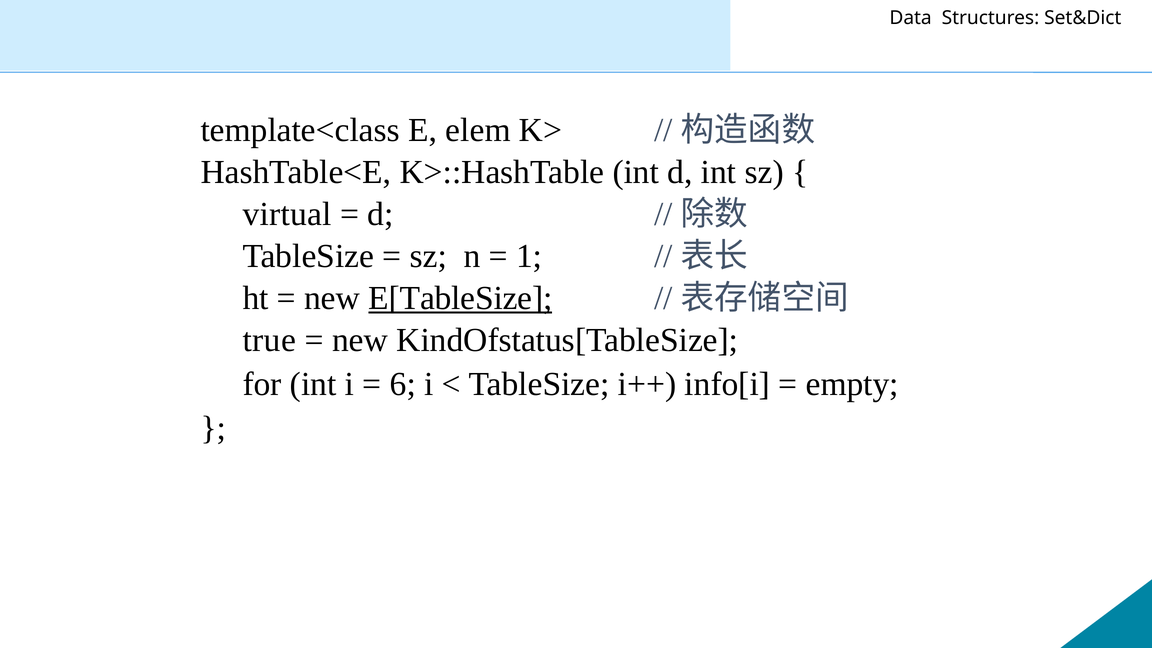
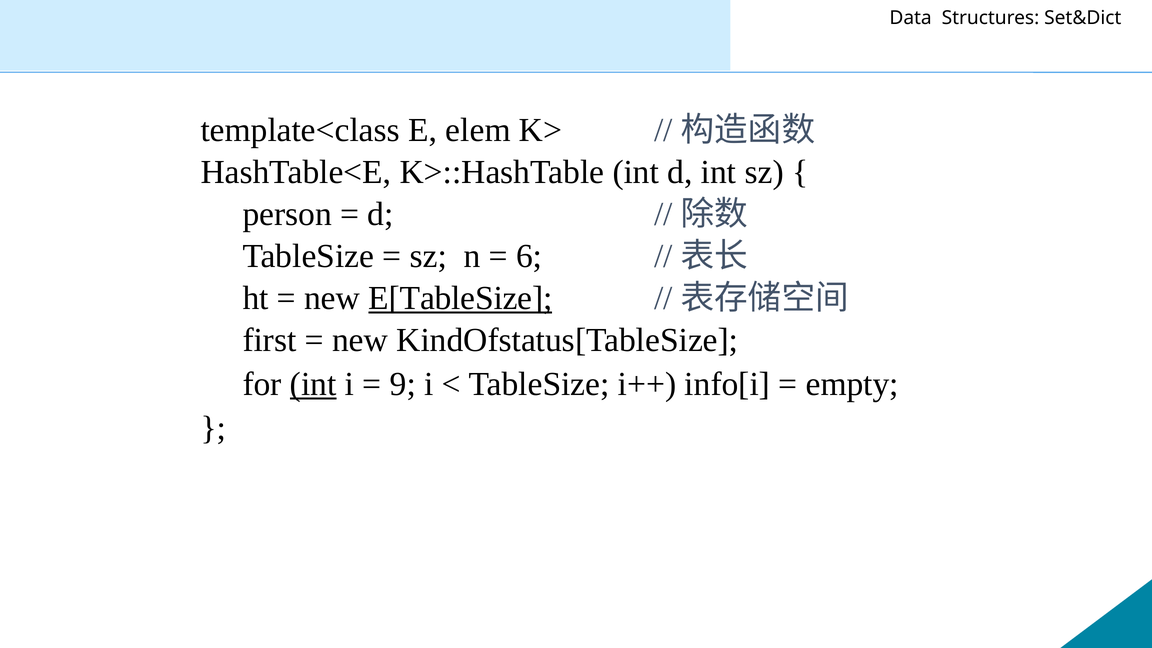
virtual: virtual -> person
1: 1 -> 6
true: true -> first
int at (313, 384) underline: none -> present
6: 6 -> 9
